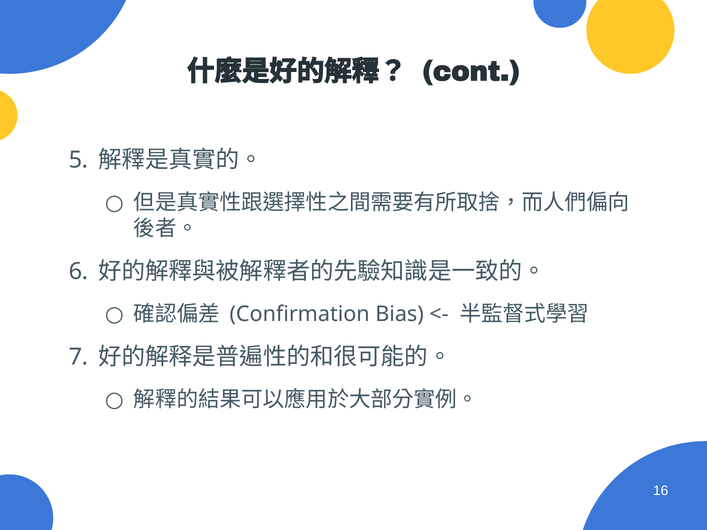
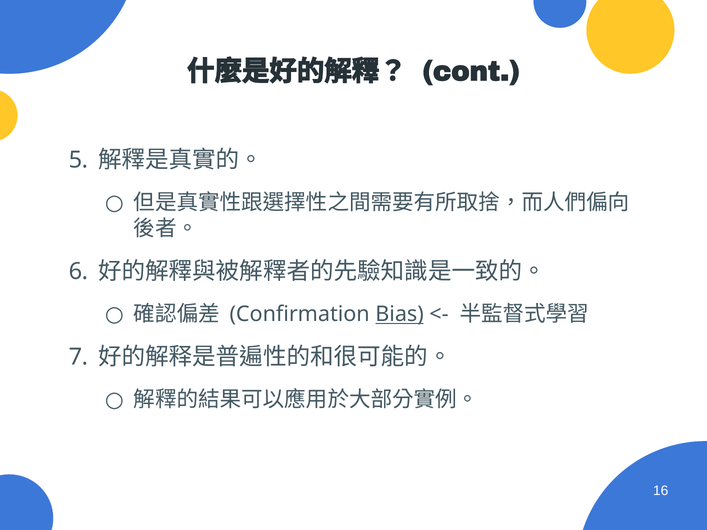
Bias underline: none -> present
